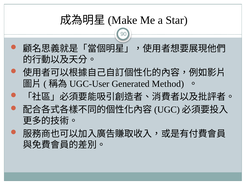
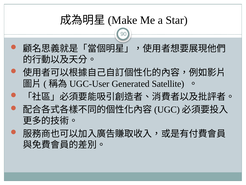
Method: Method -> Satellite
